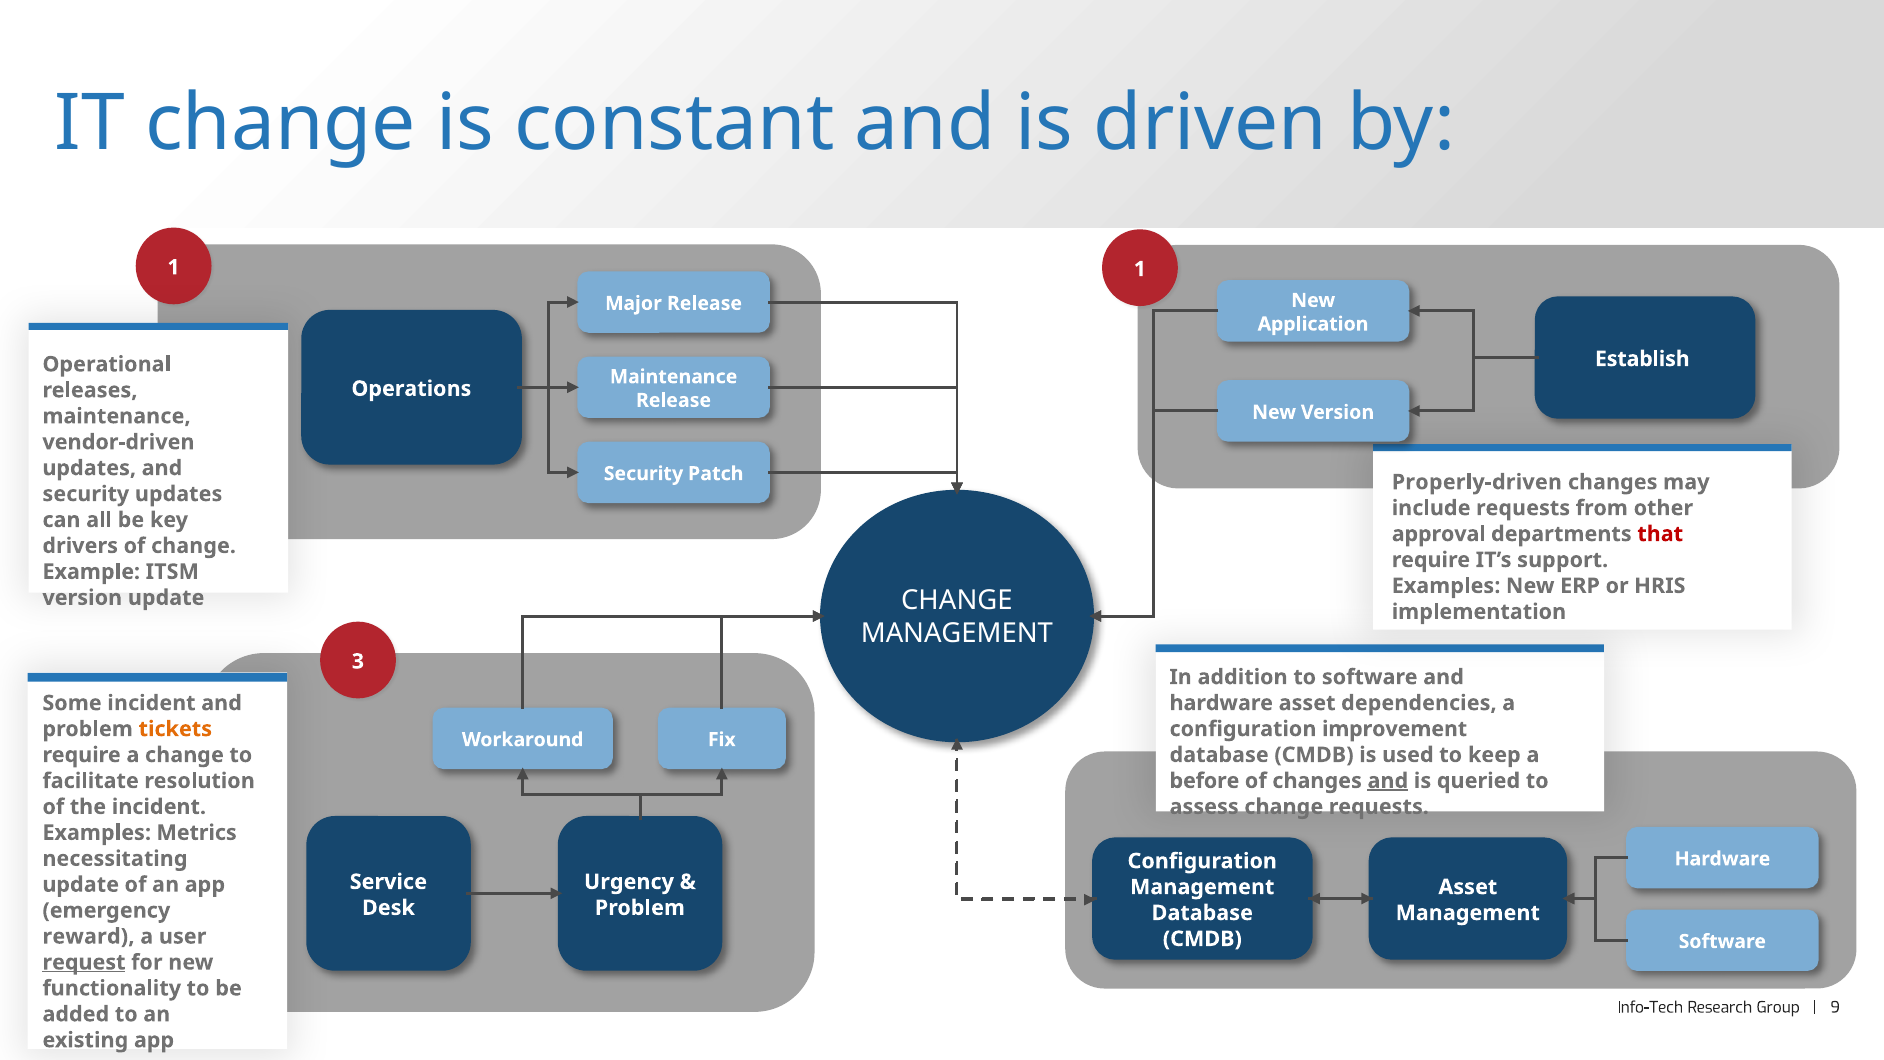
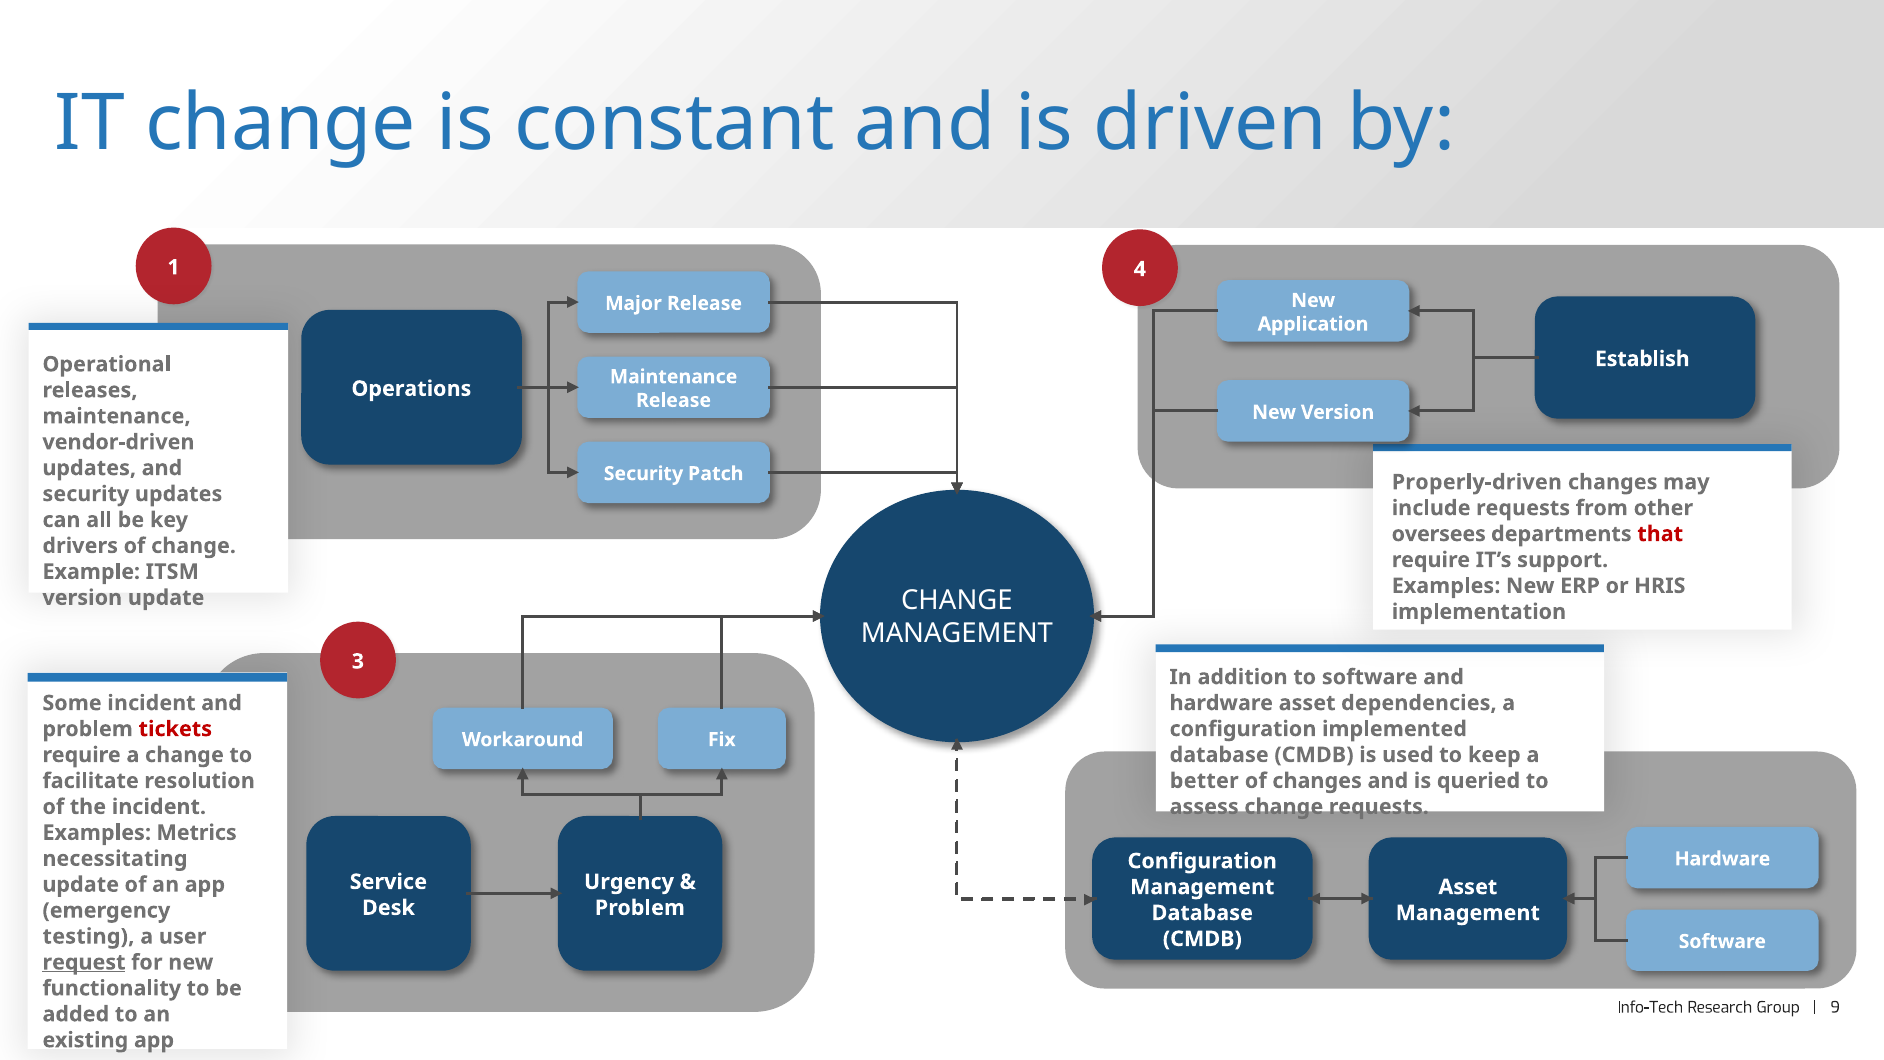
1 at (1140, 269): 1 -> 4
approval: approval -> oversees
tickets colour: orange -> red
improvement: improvement -> implemented
before: before -> better
and at (1388, 781) underline: present -> none
reward: reward -> testing
